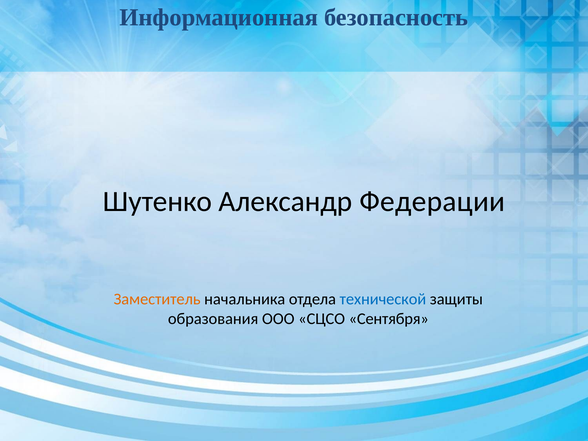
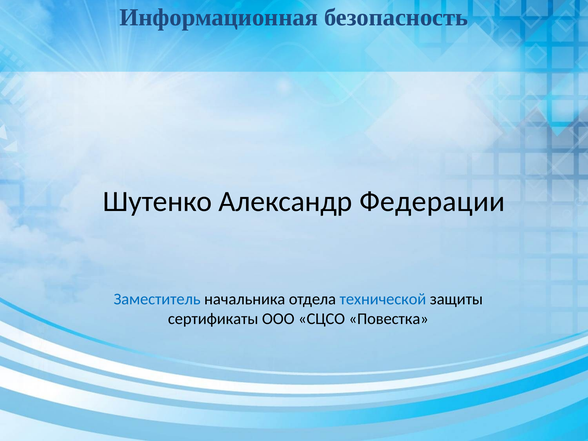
Заместитель colour: orange -> blue
образования: образования -> сертификаты
Сентября: Сентября -> Повестка
